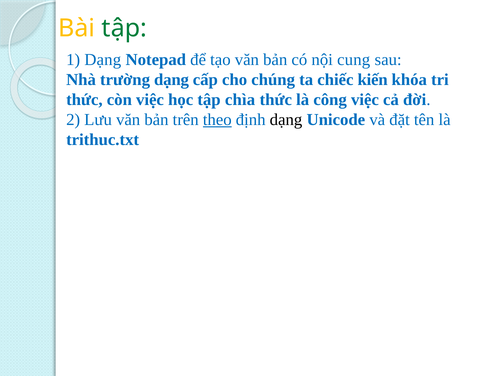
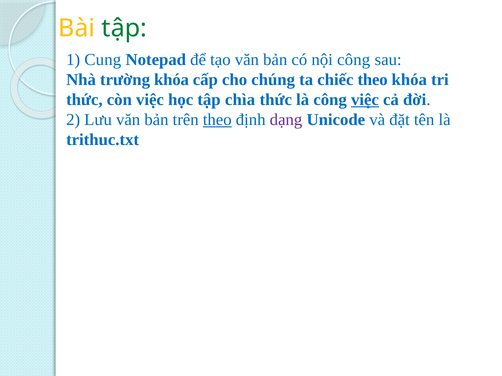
1 Dạng: Dạng -> Cung
nội cung: cung -> công
trường dạng: dạng -> khóa
chiếc kiến: kiến -> theo
việc at (365, 100) underline: none -> present
dạng at (286, 120) colour: black -> purple
